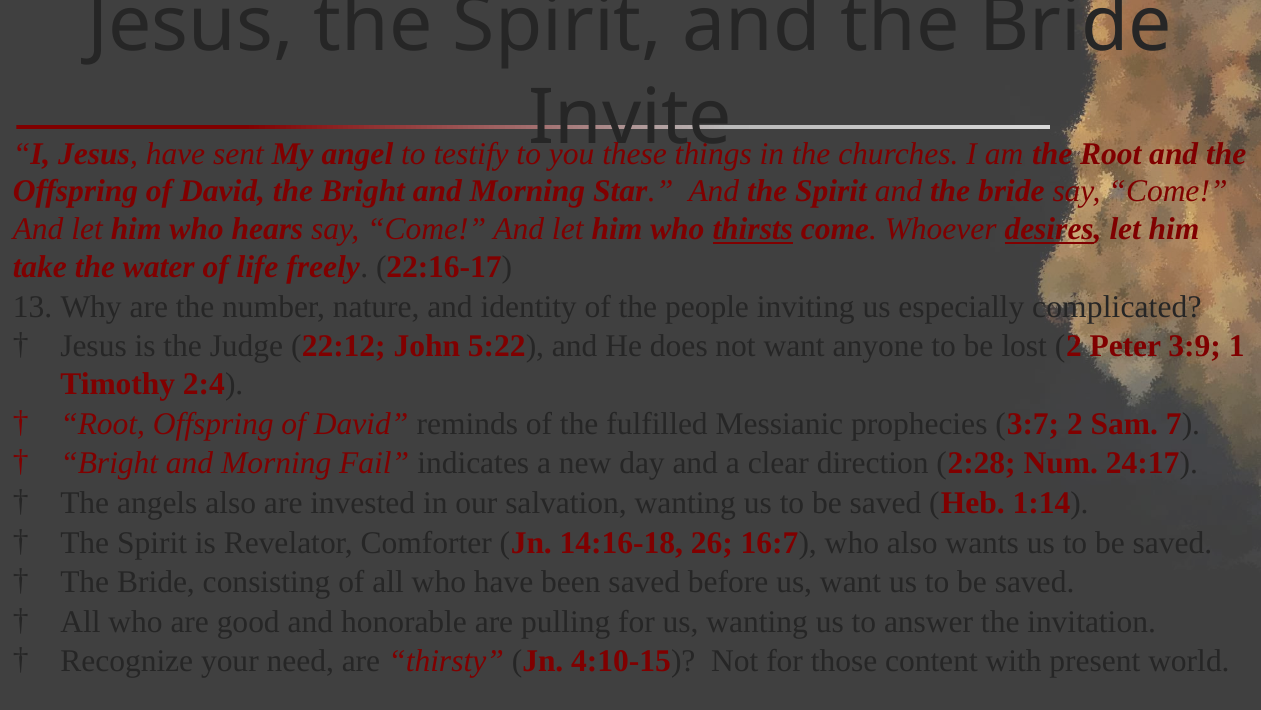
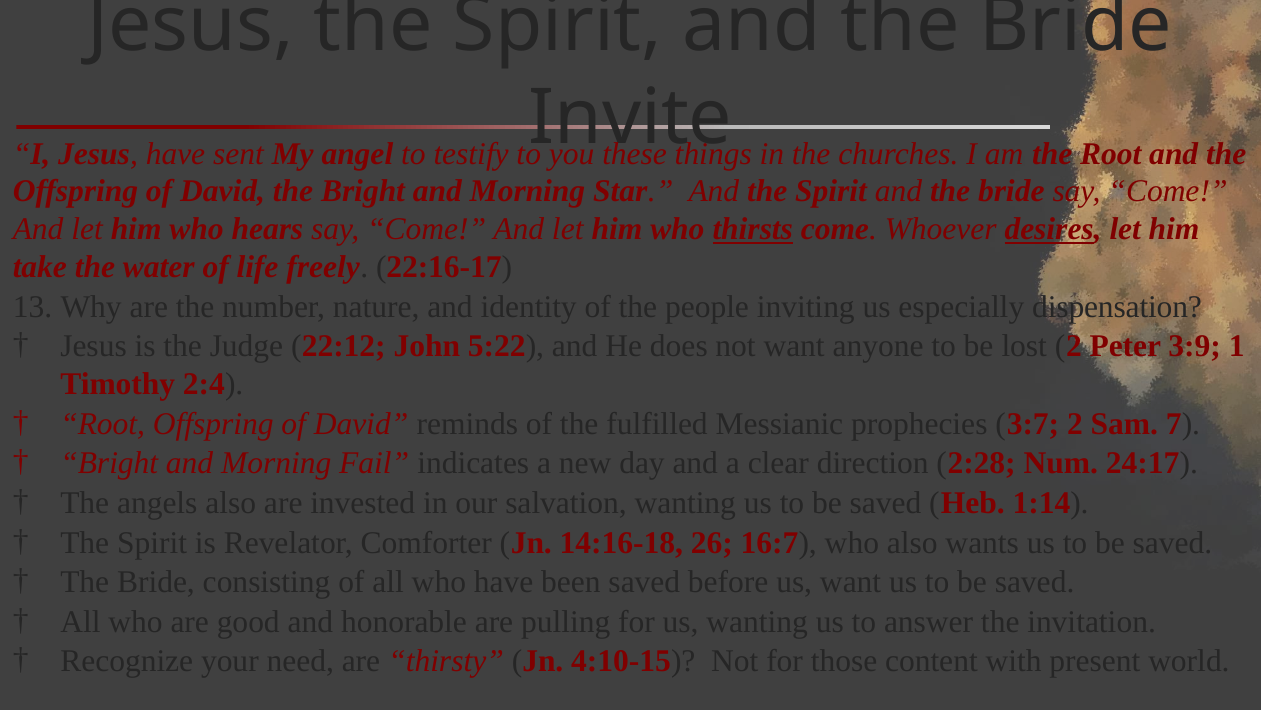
complicated: complicated -> dispensation
